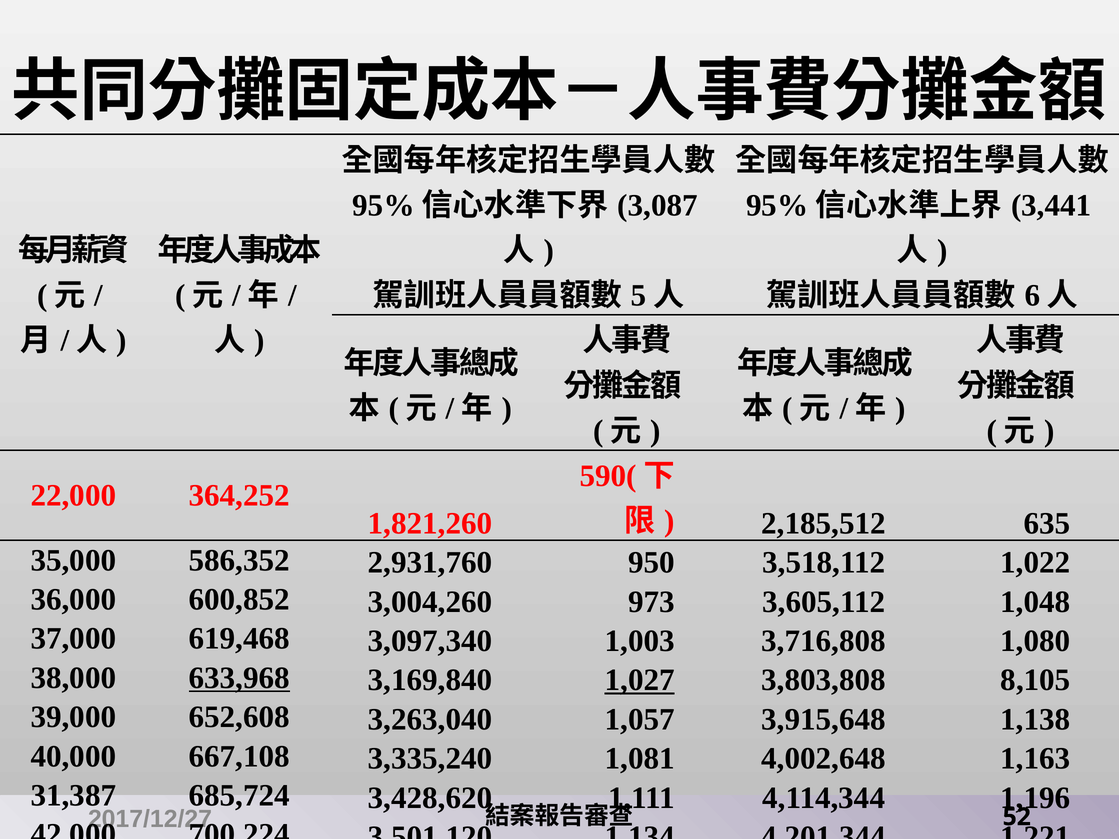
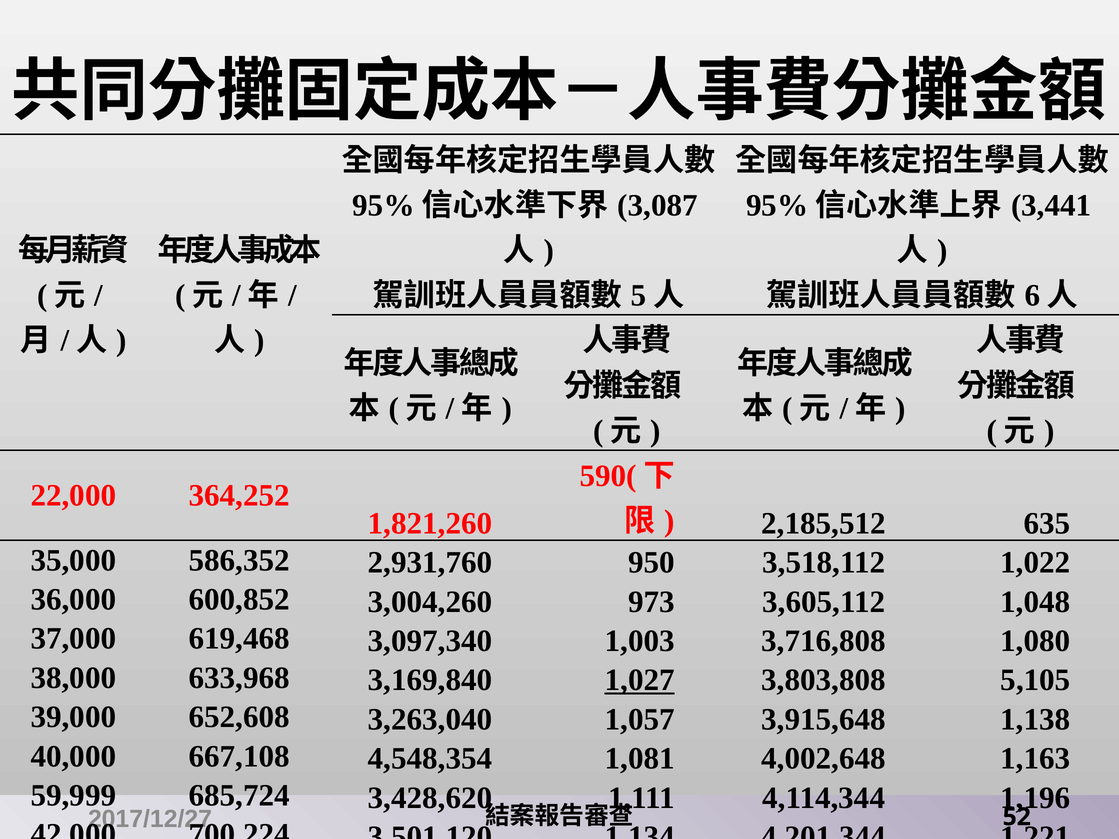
633,968 underline: present -> none
8,105: 8,105 -> 5,105
3,335,240: 3,335,240 -> 4,548,354
31,387: 31,387 -> 59,999
